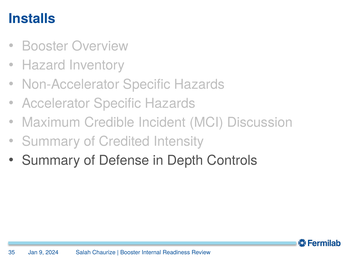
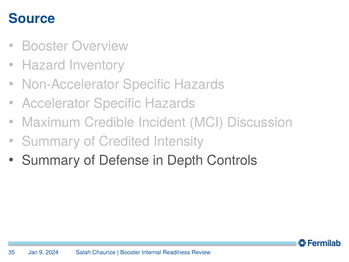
Installs: Installs -> Source
